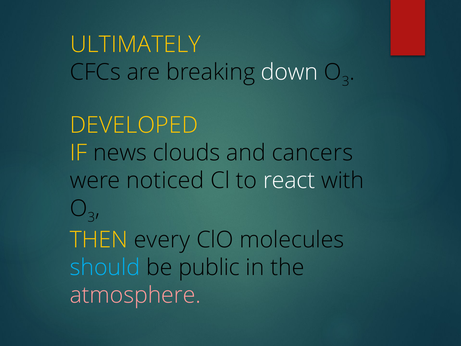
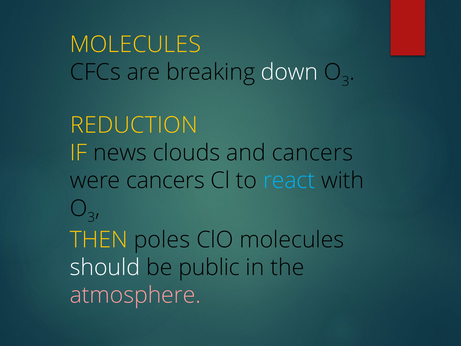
ULTIMATELY at (135, 45): ULTIMATELY -> MOLECULES
DEVELOPED: DEVELOPED -> REDUCTION
were noticed: noticed -> cancers
react colour: white -> light blue
every: every -> poles
should colour: light blue -> white
